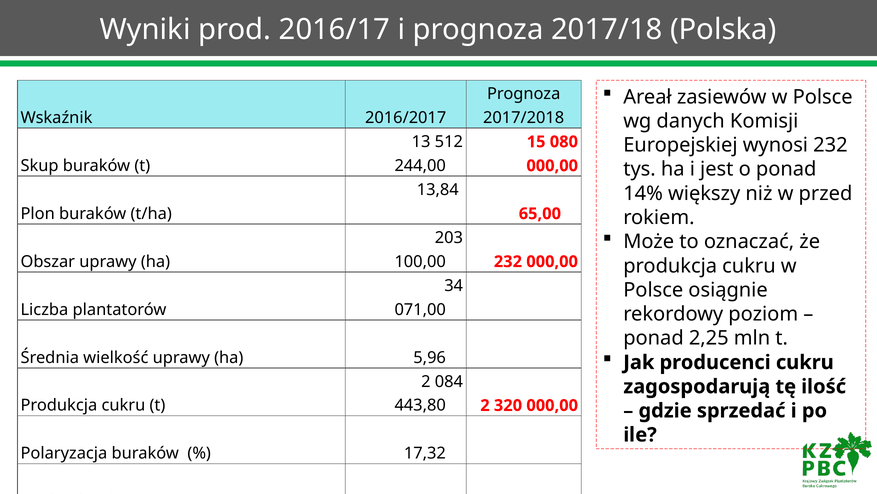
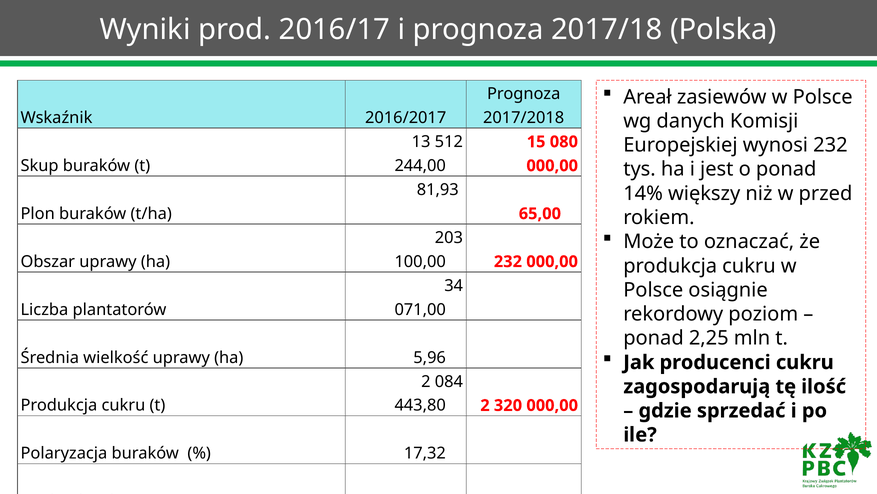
13,84: 13,84 -> 81,93
